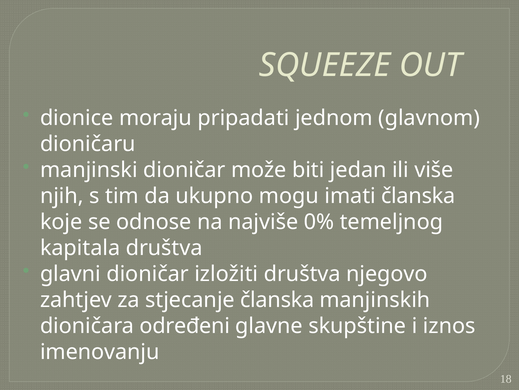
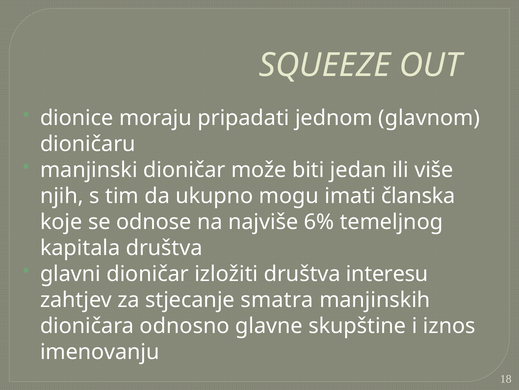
0%: 0% -> 6%
njegovo: njegovo -> interesu
stjecanje članska: članska -> smatra
određeni: određeni -> odnosno
